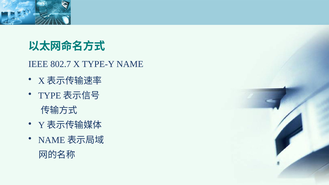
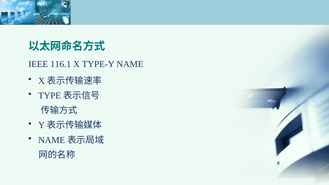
802.7: 802.7 -> 116.1
